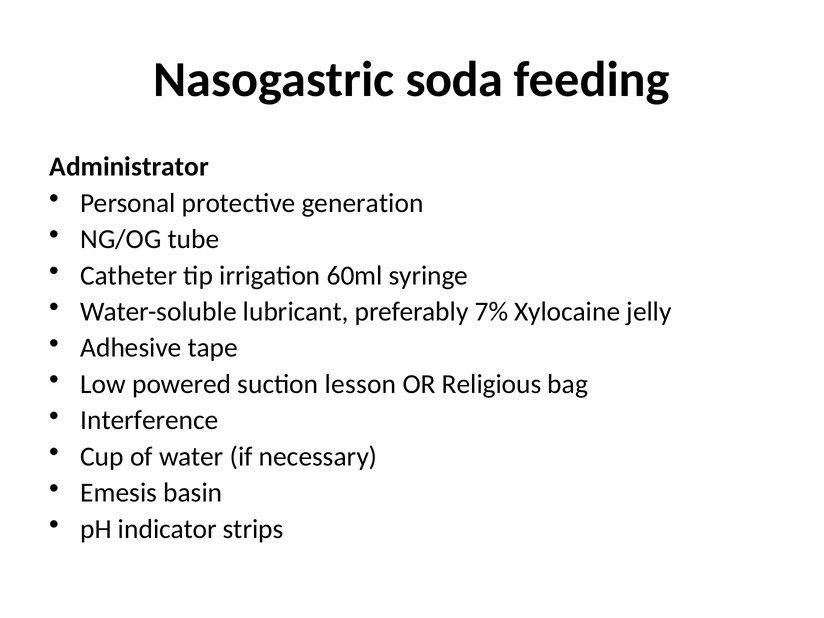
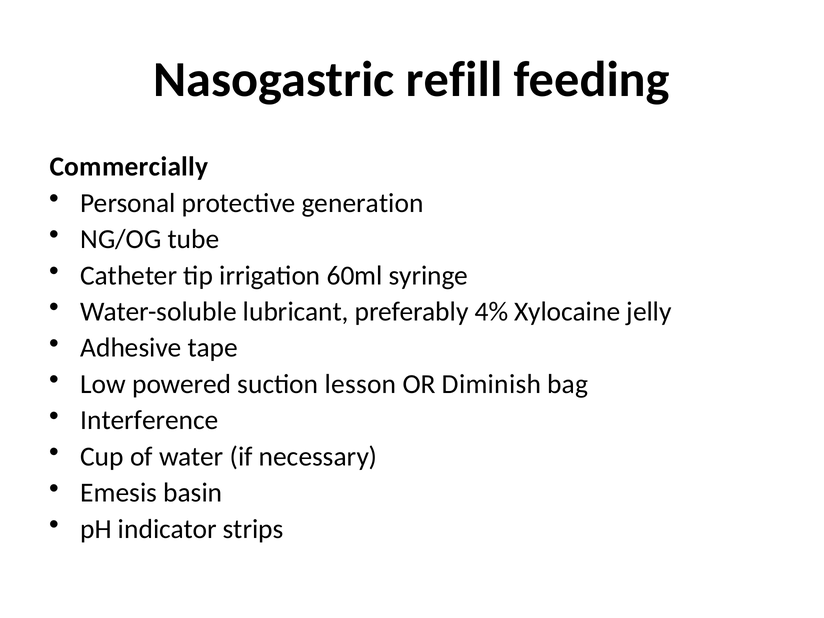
soda: soda -> refill
Administrator: Administrator -> Commercially
7%: 7% -> 4%
Religious: Religious -> Diminish
